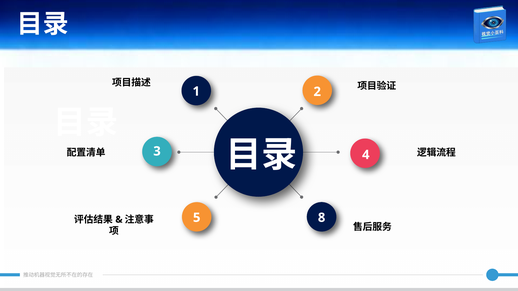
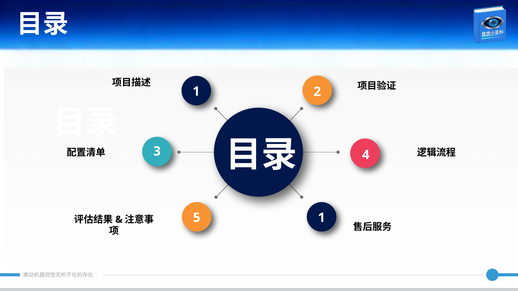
5 8: 8 -> 1
